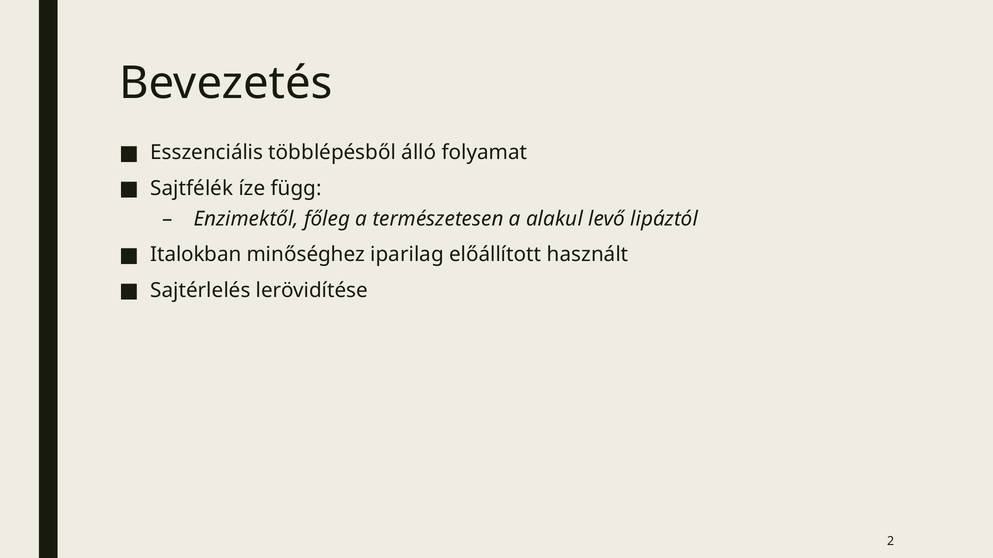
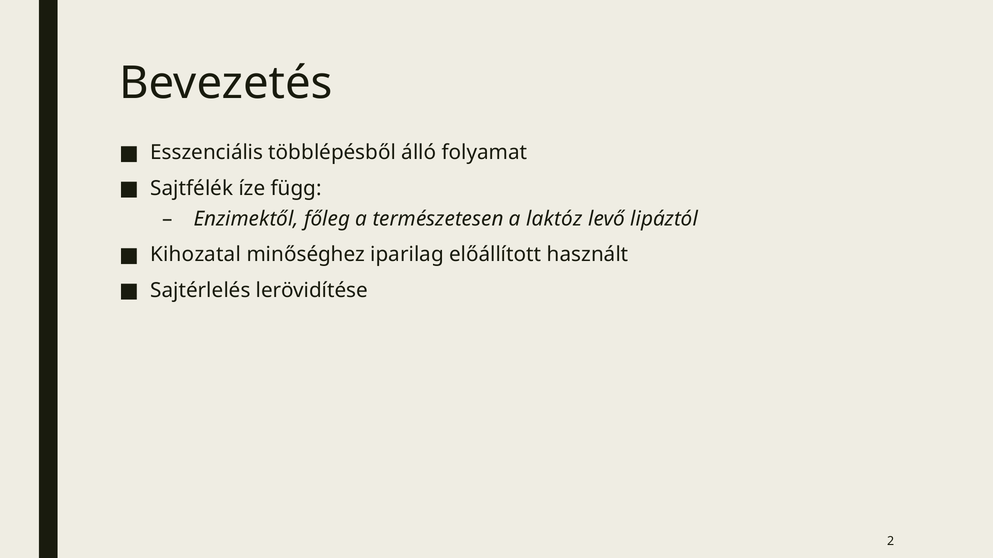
alakul: alakul -> laktóz
Italokban: Italokban -> Kihozatal
